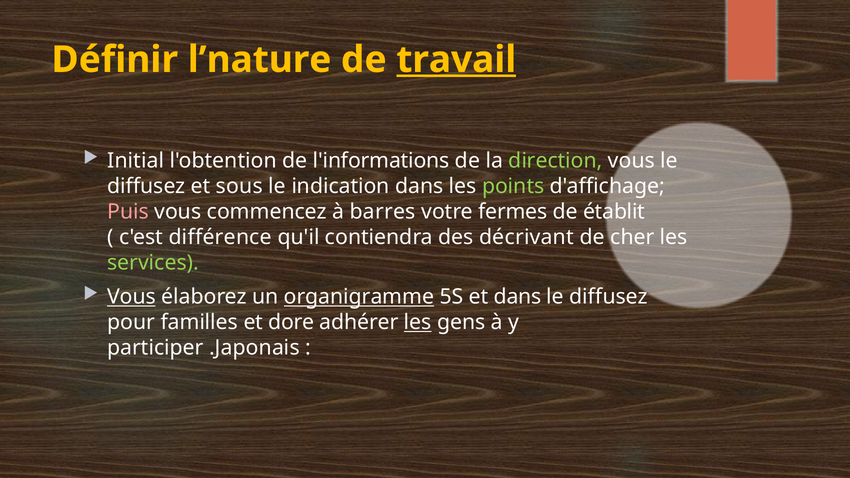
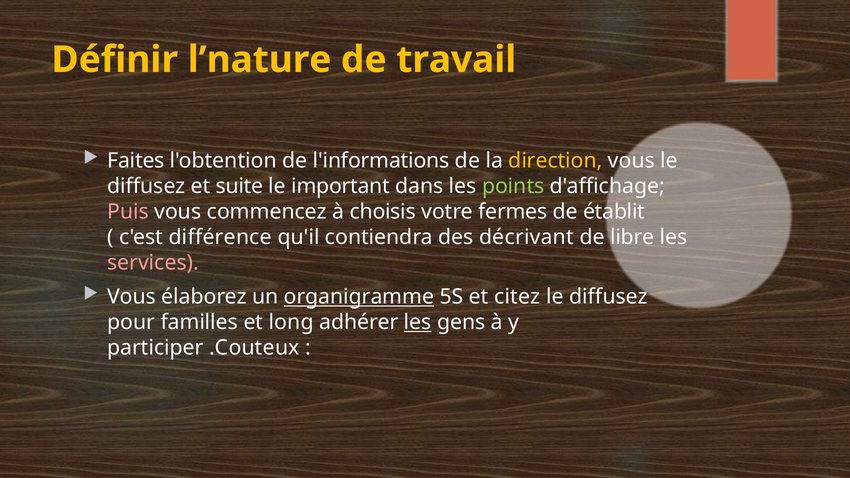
travail underline: present -> none
Initial: Initial -> Faites
direction colour: light green -> yellow
sous: sous -> suite
indication: indication -> important
barres: barres -> choisis
cher: cher -> libre
services colour: light green -> pink
Vous at (132, 297) underline: present -> none
et dans: dans -> citez
dore: dore -> long
.Japonais: .Japonais -> .Couteux
